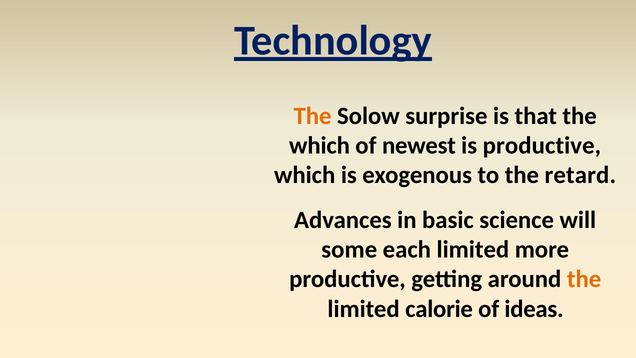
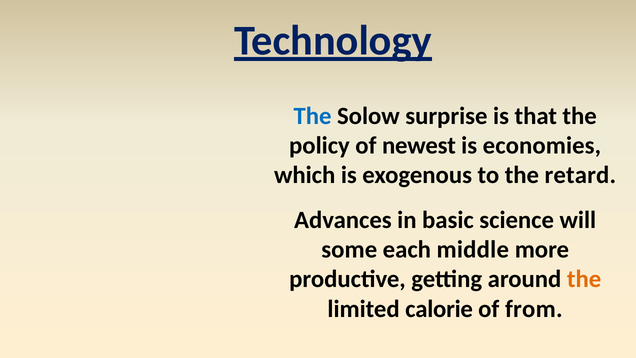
The at (313, 116) colour: orange -> blue
which at (320, 145): which -> policy
is productive: productive -> economies
each limited: limited -> middle
ideas: ideas -> from
